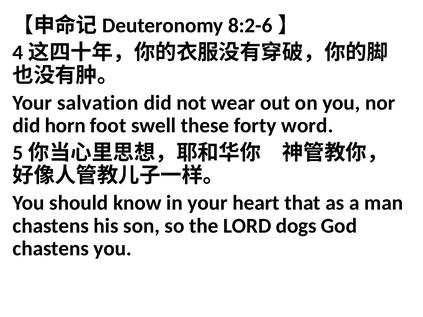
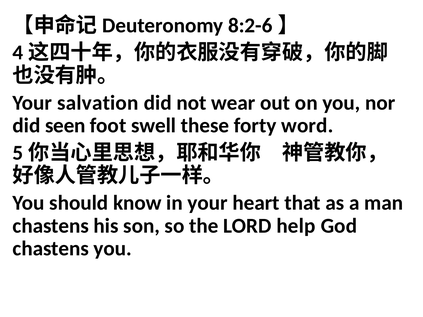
horn: horn -> seen
dogs: dogs -> help
